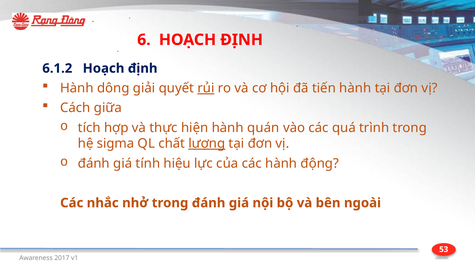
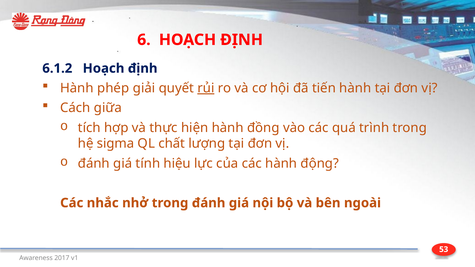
dông: dông -> phép
quán: quán -> đồng
lượng underline: present -> none
